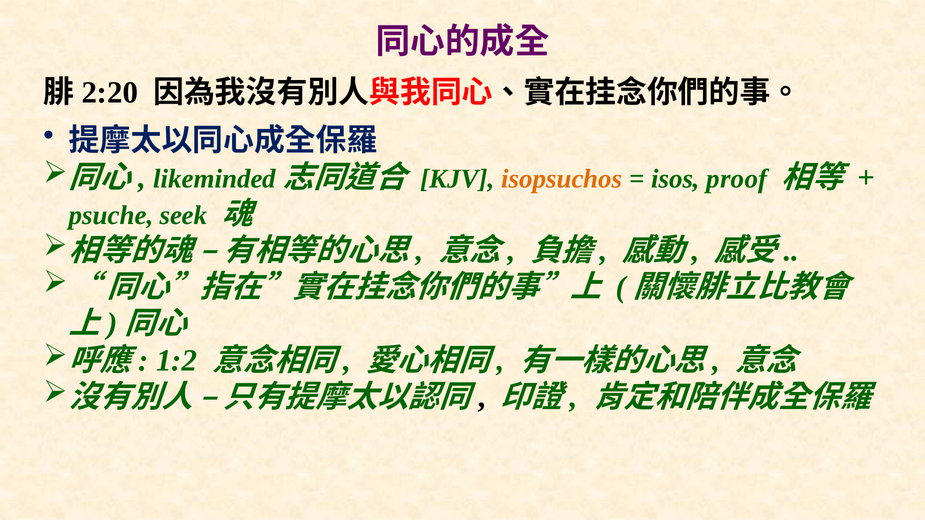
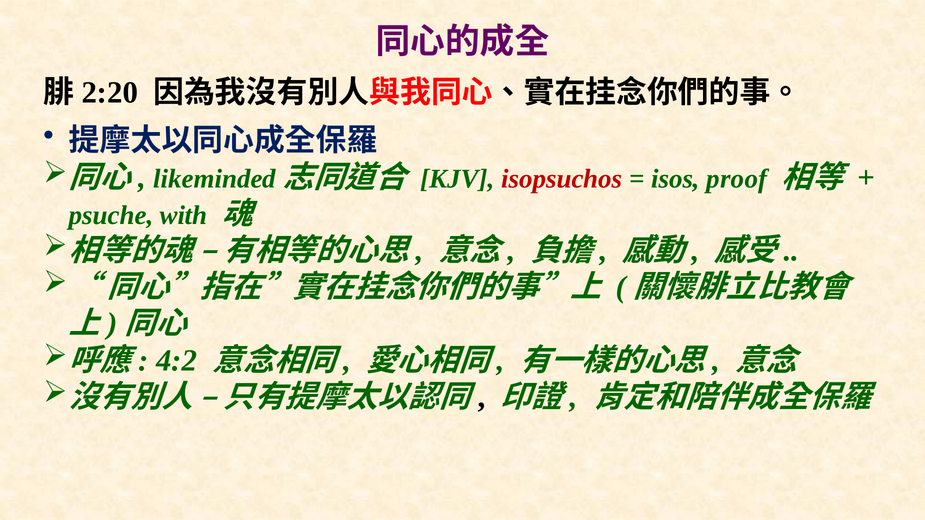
isopsuchos colour: orange -> red
seek: seek -> with
1:2: 1:2 -> 4:2
